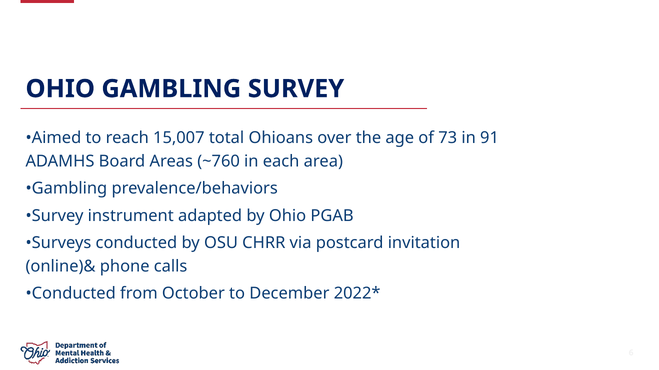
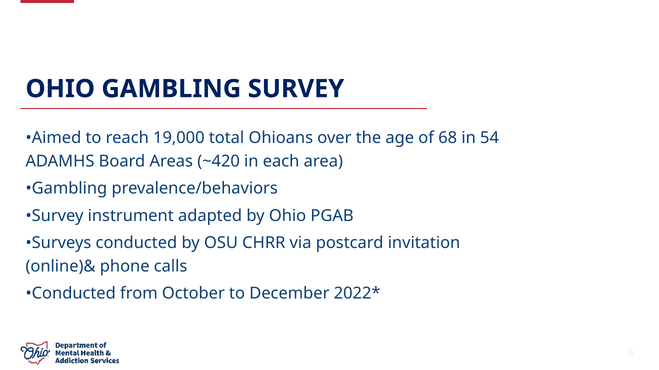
15,007: 15,007 -> 19,000
73: 73 -> 68
91: 91 -> 54
~760: ~760 -> ~420
